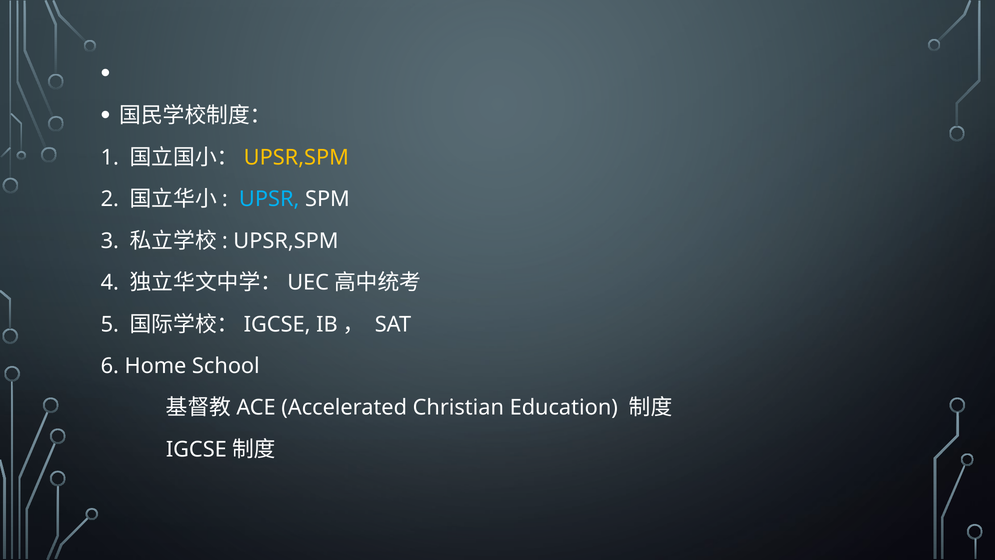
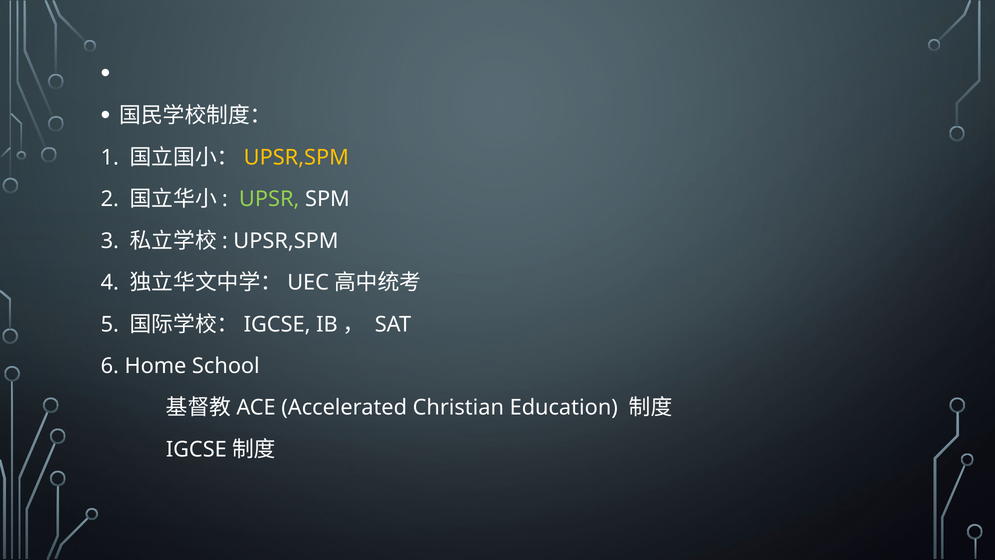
UPSR colour: light blue -> light green
